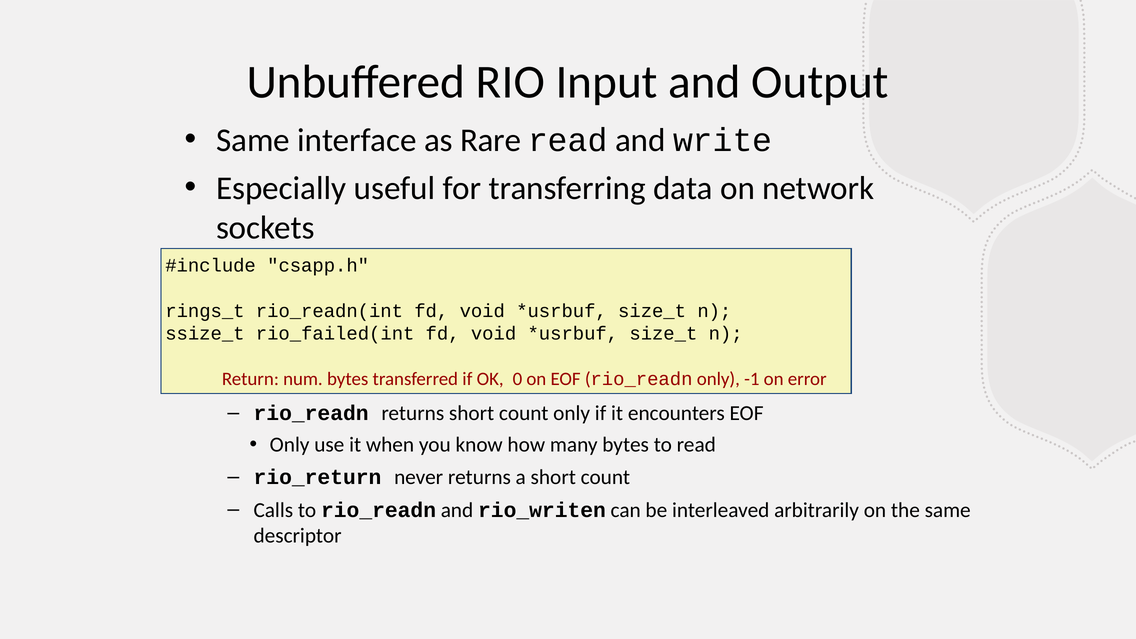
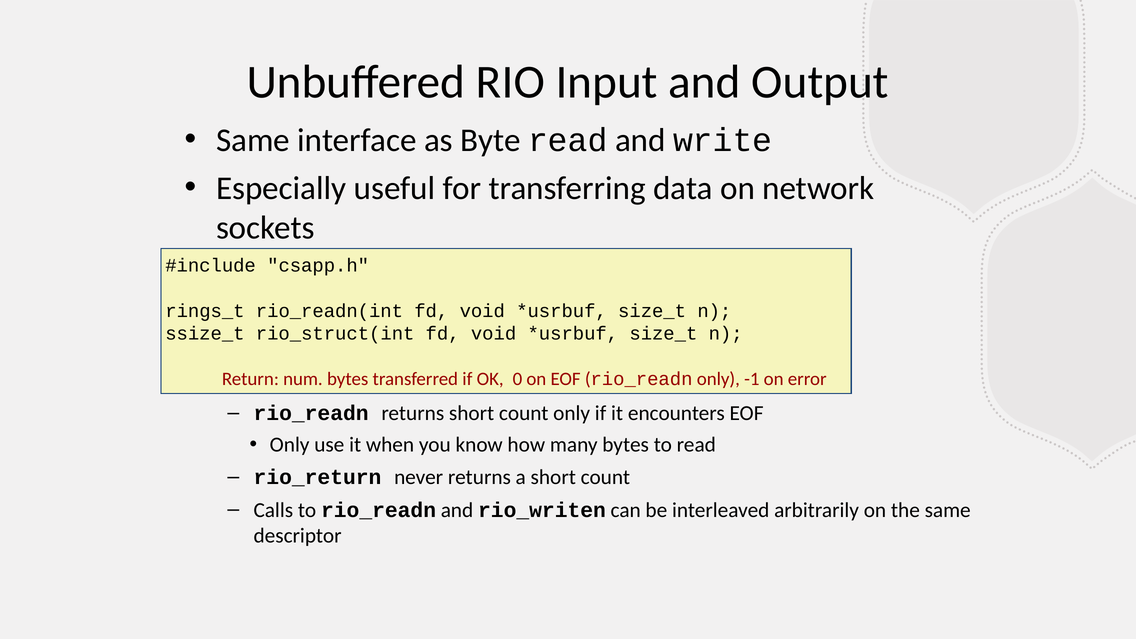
Rare: Rare -> Byte
rio_failed(int: rio_failed(int -> rio_struct(int
